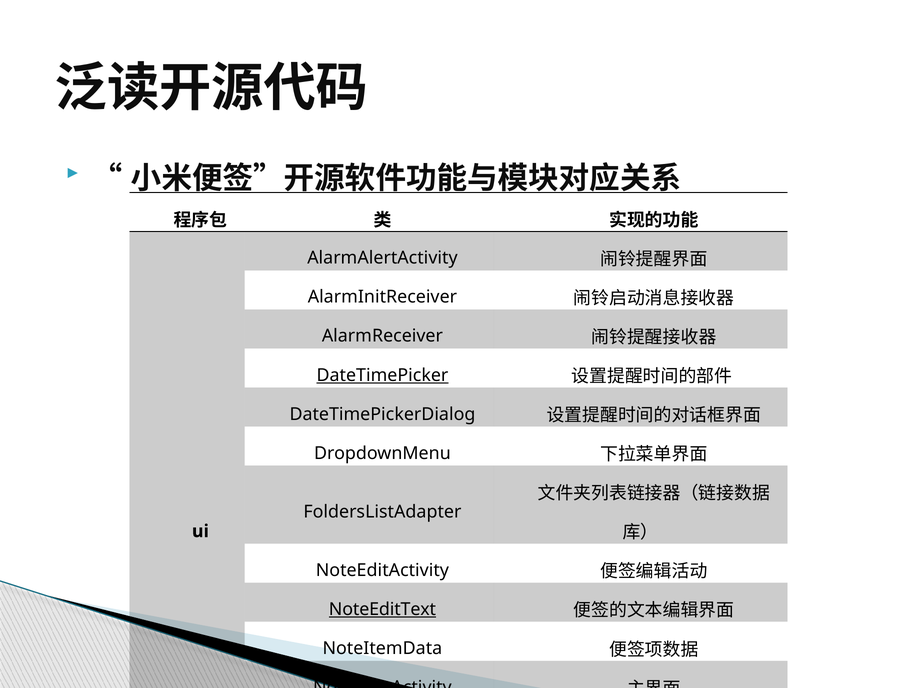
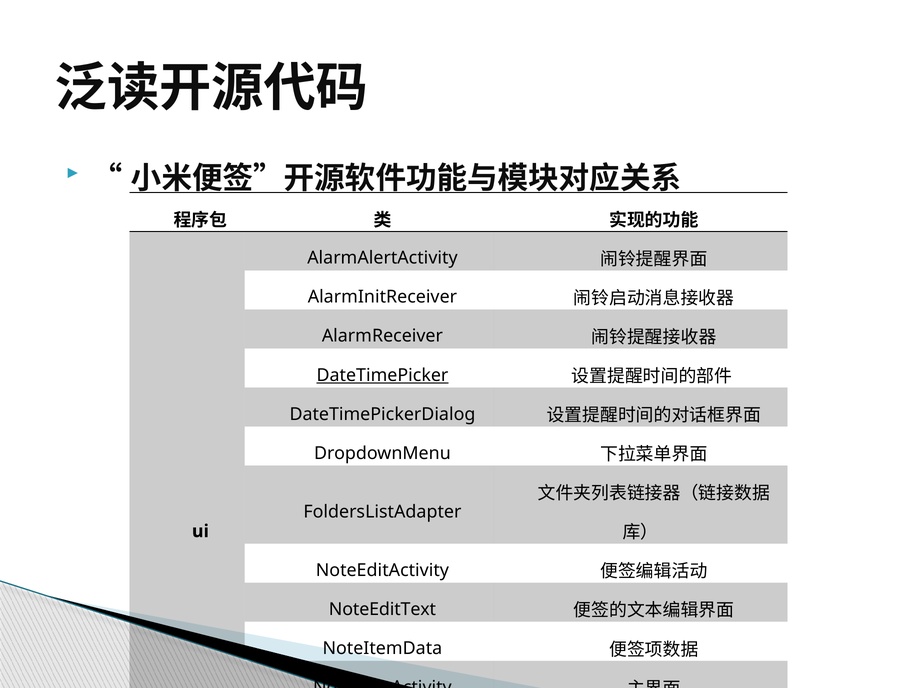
NoteEditText underline: present -> none
